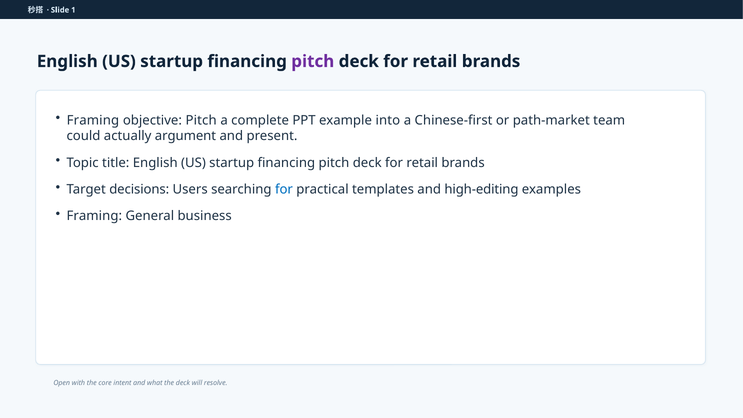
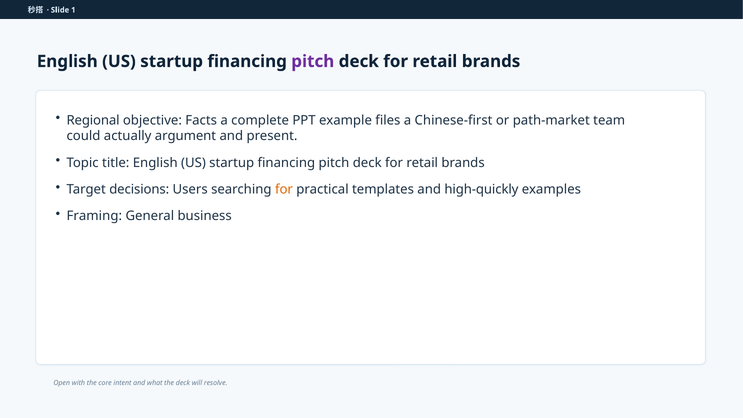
Framing at (93, 120): Framing -> Regional
objective Pitch: Pitch -> Facts
into: into -> files
for at (284, 189) colour: blue -> orange
high-editing: high-editing -> high-quickly
